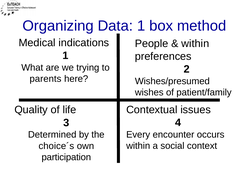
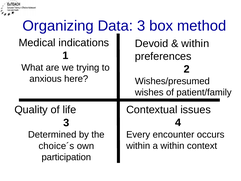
Data 1: 1 -> 3
People: People -> Devoid
parents: parents -> anxious
a social: social -> within
